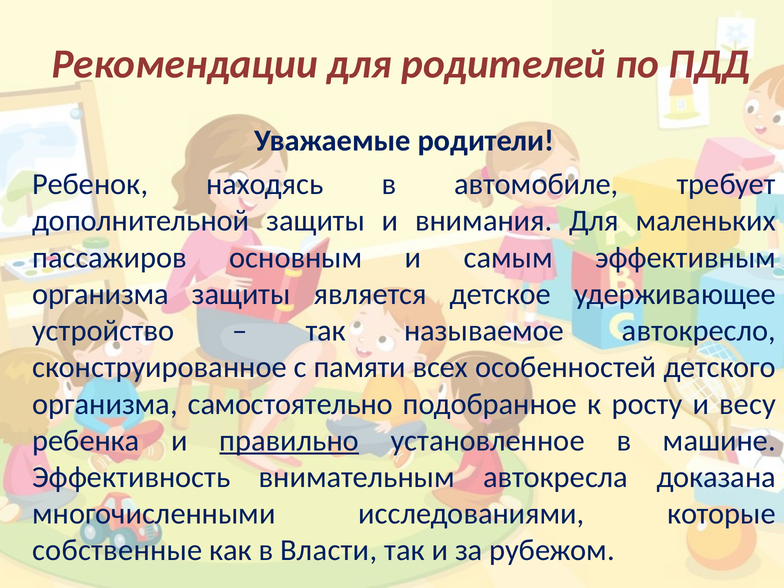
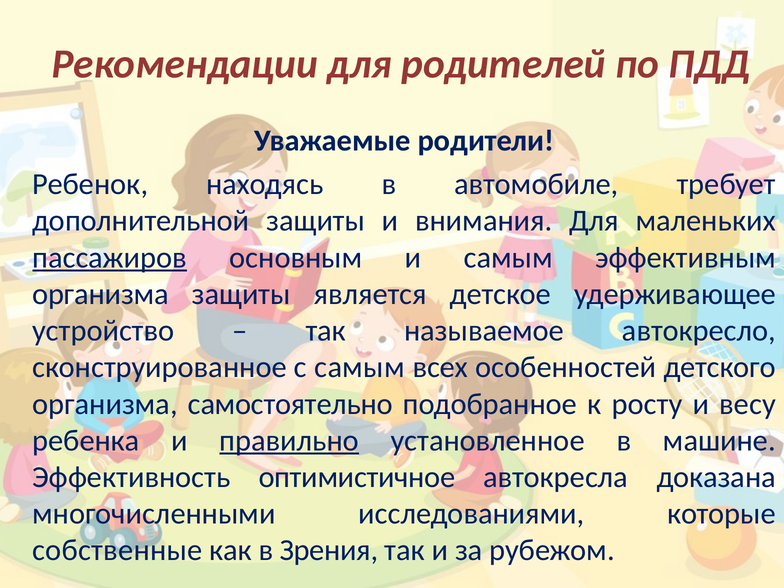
пассажиров underline: none -> present
с памяти: памяти -> самым
внимательным: внимательным -> оптимистичное
Власти: Власти -> Зрения
